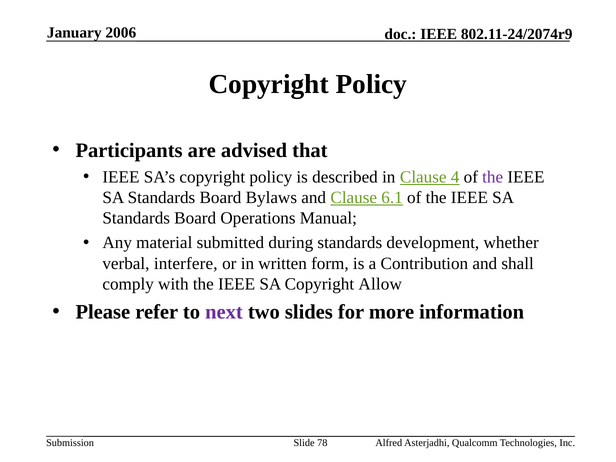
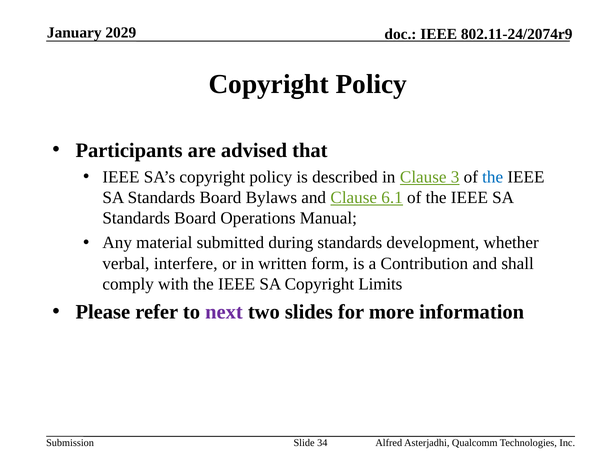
2006: 2006 -> 2029
4: 4 -> 3
the at (493, 177) colour: purple -> blue
Allow: Allow -> Limits
78: 78 -> 34
